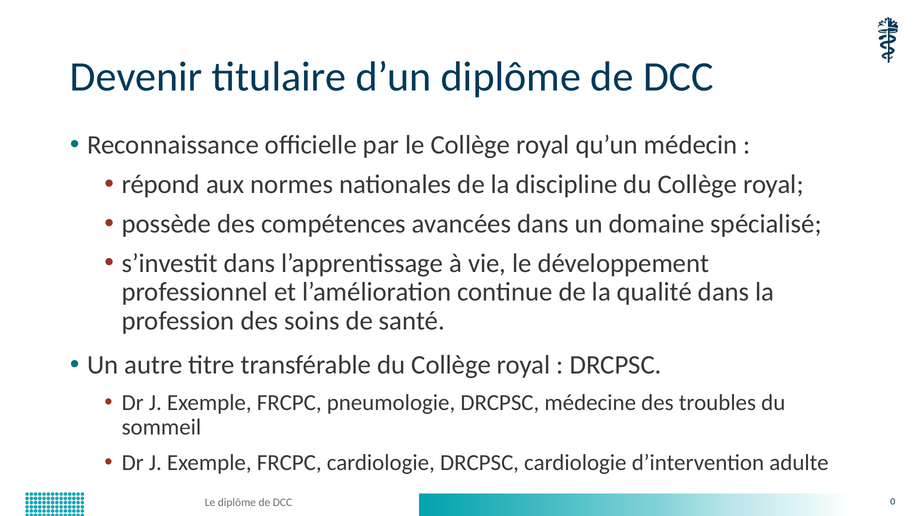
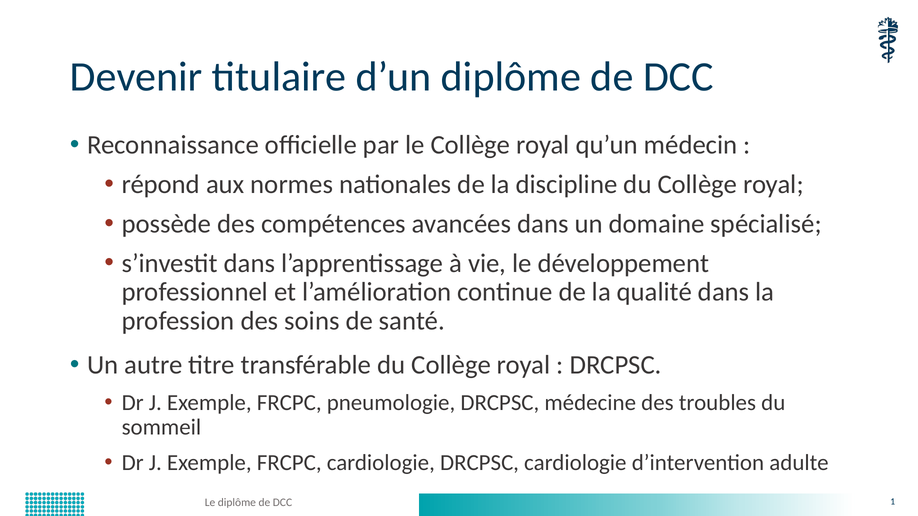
0: 0 -> 1
